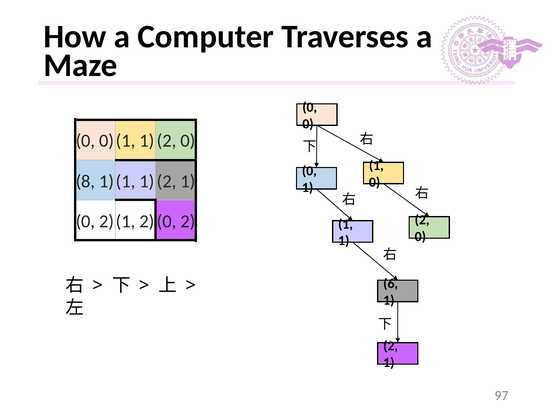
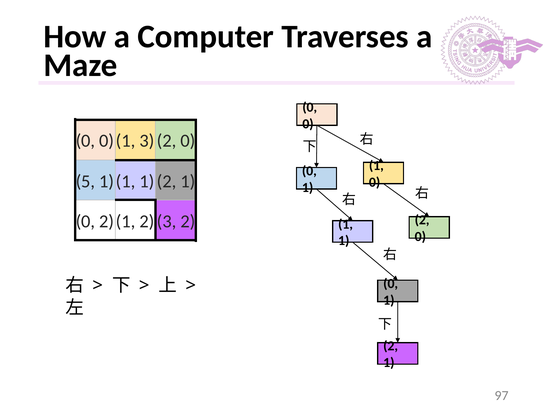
1 at (147, 141): 1 -> 3
8: 8 -> 5
0 at (167, 221): 0 -> 3
6 at (391, 284): 6 -> 0
